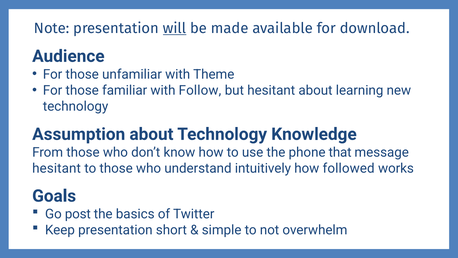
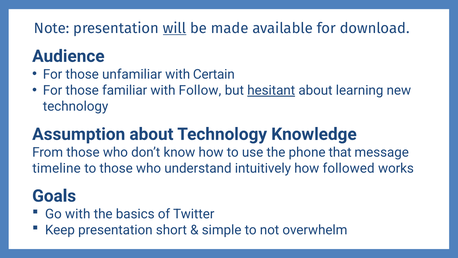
Theme: Theme -> Certain
hesitant at (271, 90) underline: none -> present
hesitant at (57, 168): hesitant -> timeline
Go post: post -> with
